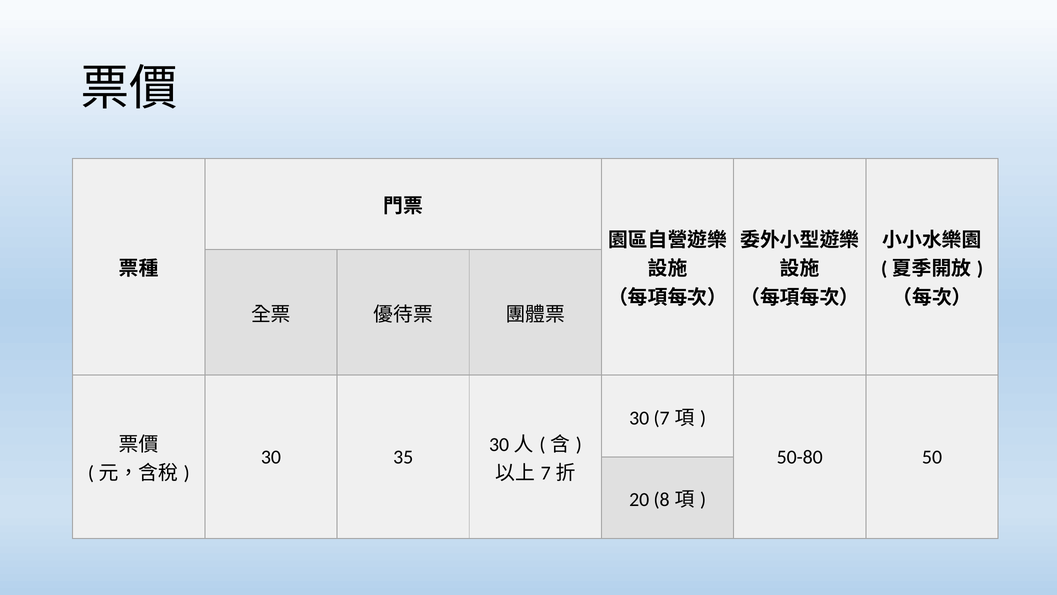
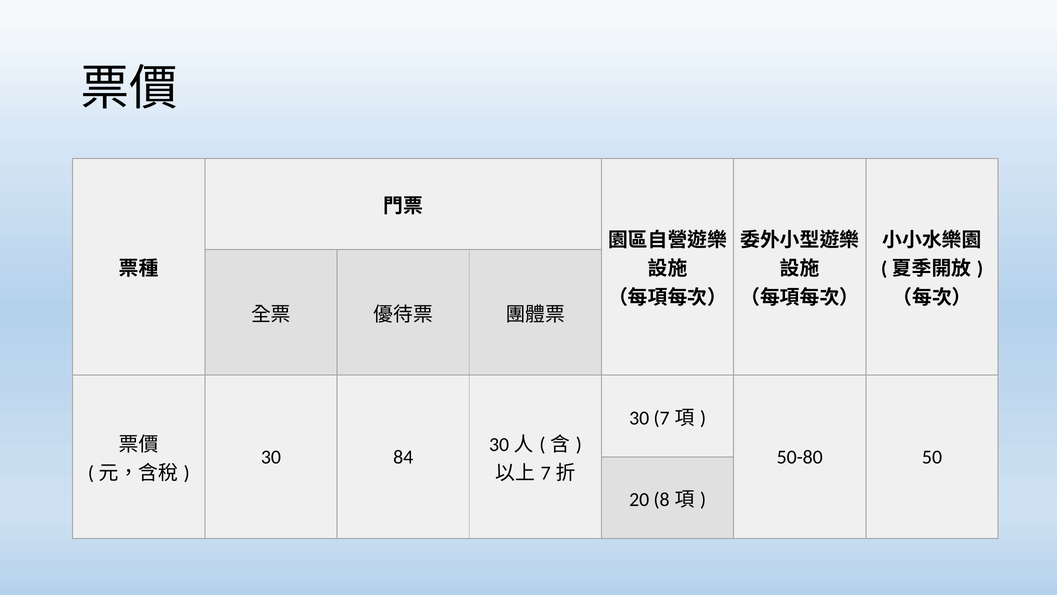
35: 35 -> 84
